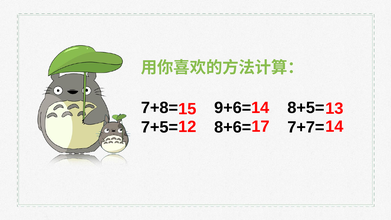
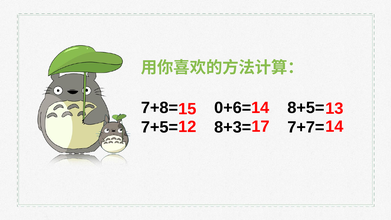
9+6=: 9+6= -> 0+6=
8+6=: 8+6= -> 8+3=
